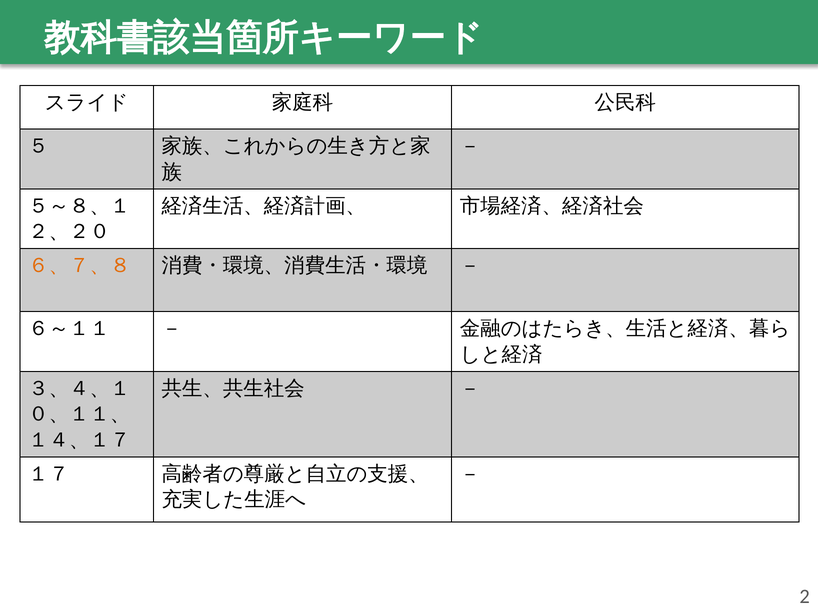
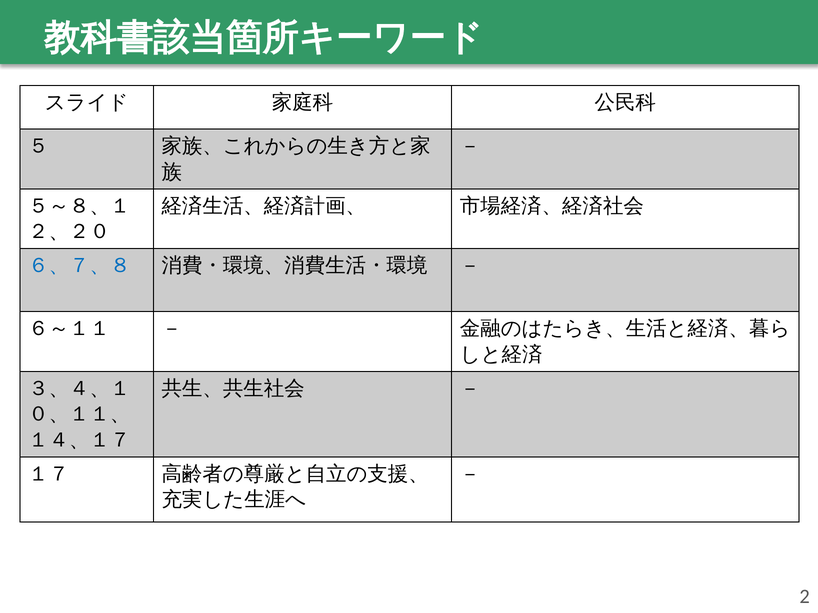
６、７、８ colour: orange -> blue
